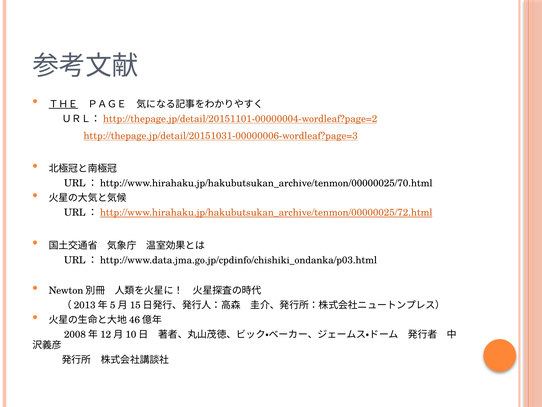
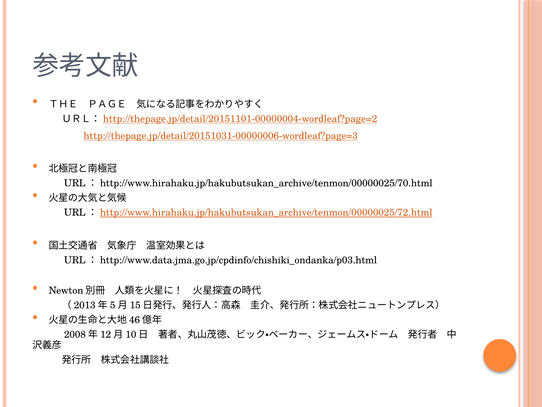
ＴＨＥ underline: present -> none
